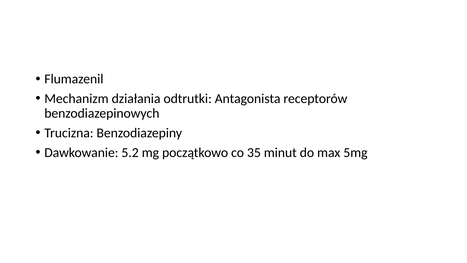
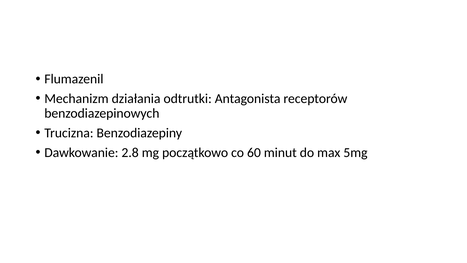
5.2: 5.2 -> 2.8
35: 35 -> 60
